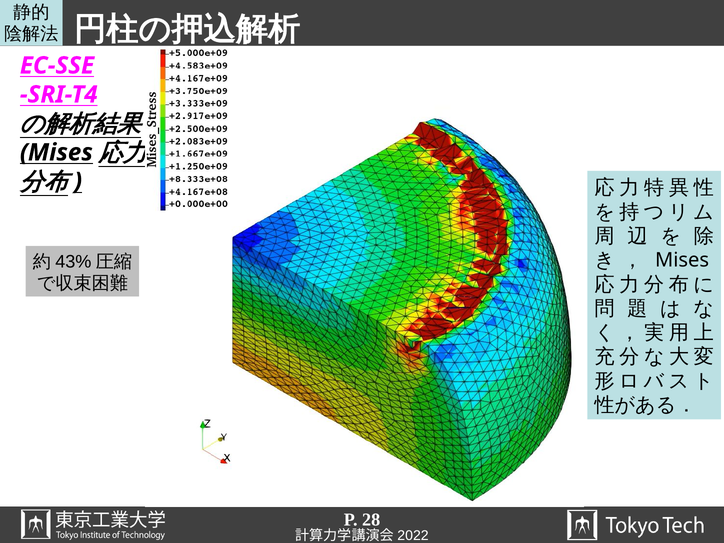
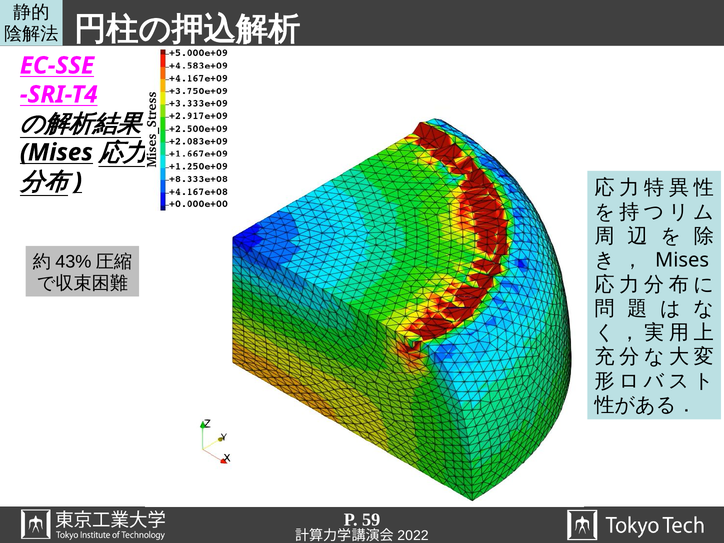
28: 28 -> 59
